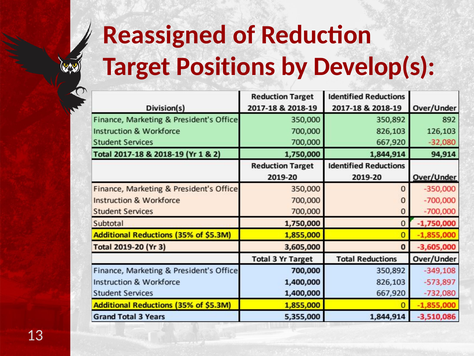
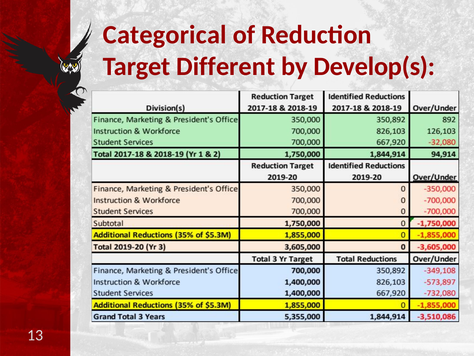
Reassigned: Reassigned -> Categorical
Positions: Positions -> Different
